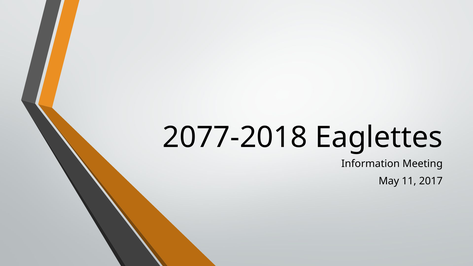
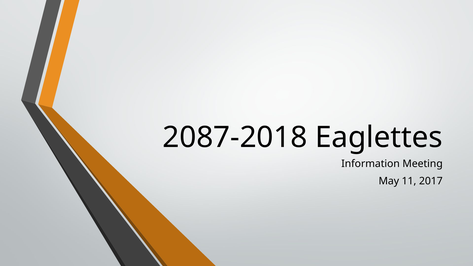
2077-2018: 2077-2018 -> 2087-2018
